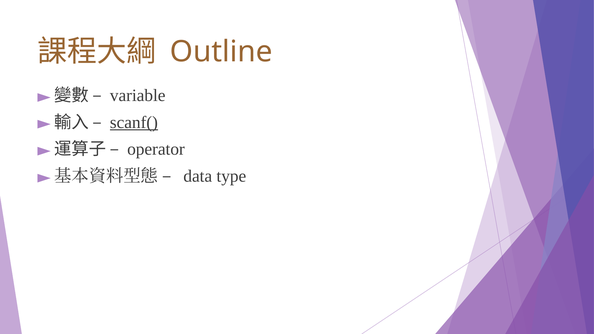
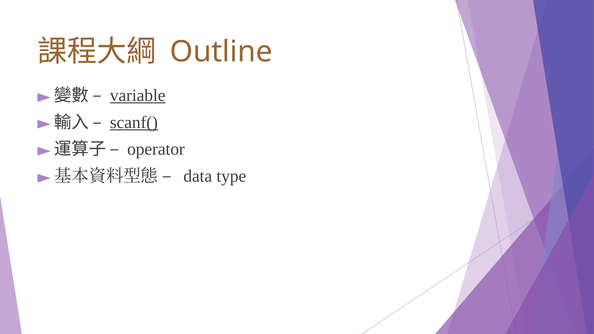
variable underline: none -> present
